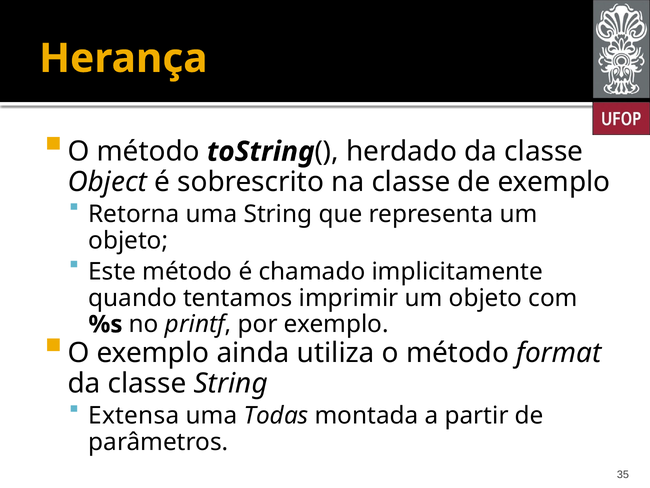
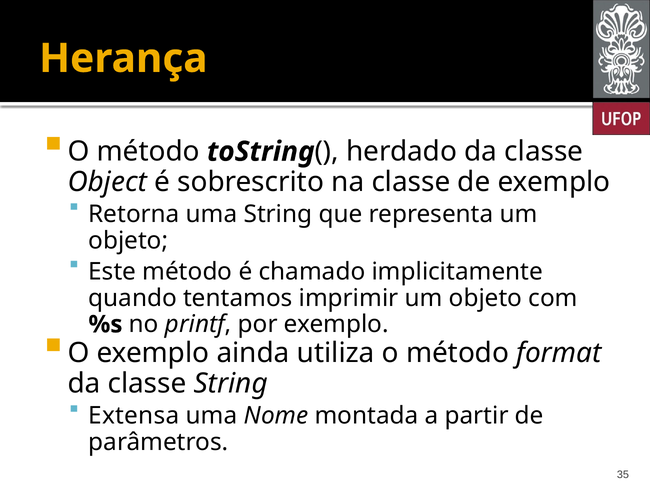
Todas: Todas -> Nome
